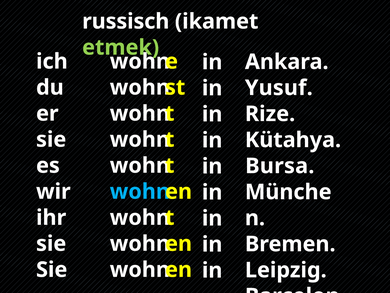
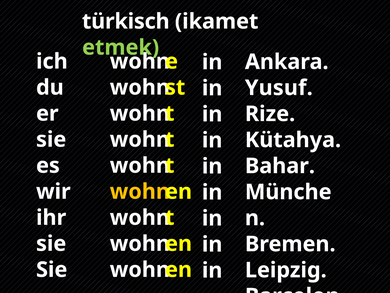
russisch: russisch -> türkisch
Bursa: Bursa -> Bahar
wohn at (140, 191) colour: light blue -> yellow
